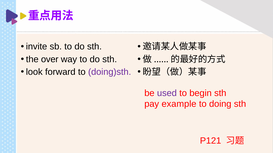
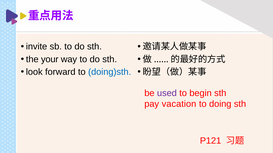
over: over -> your
doing)sth colour: purple -> blue
example: example -> vacation
